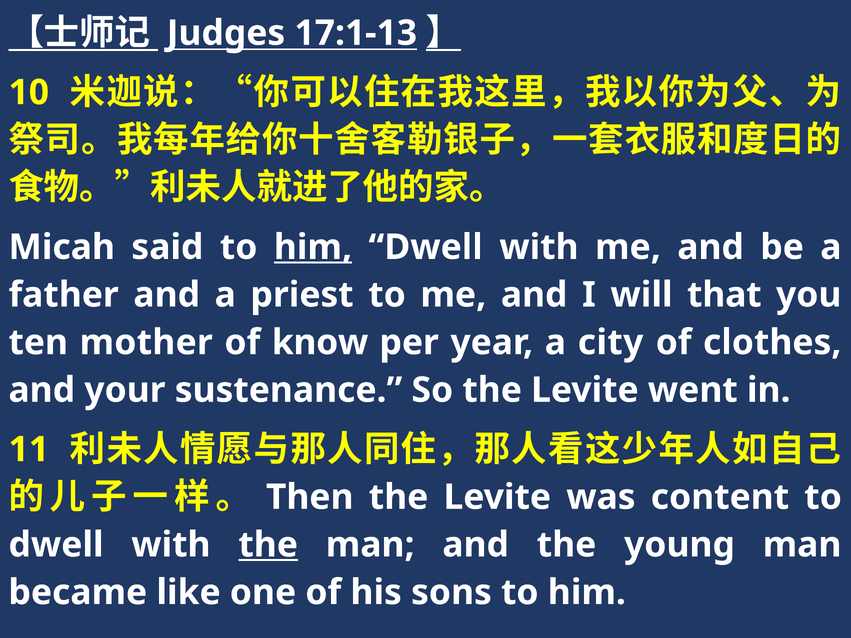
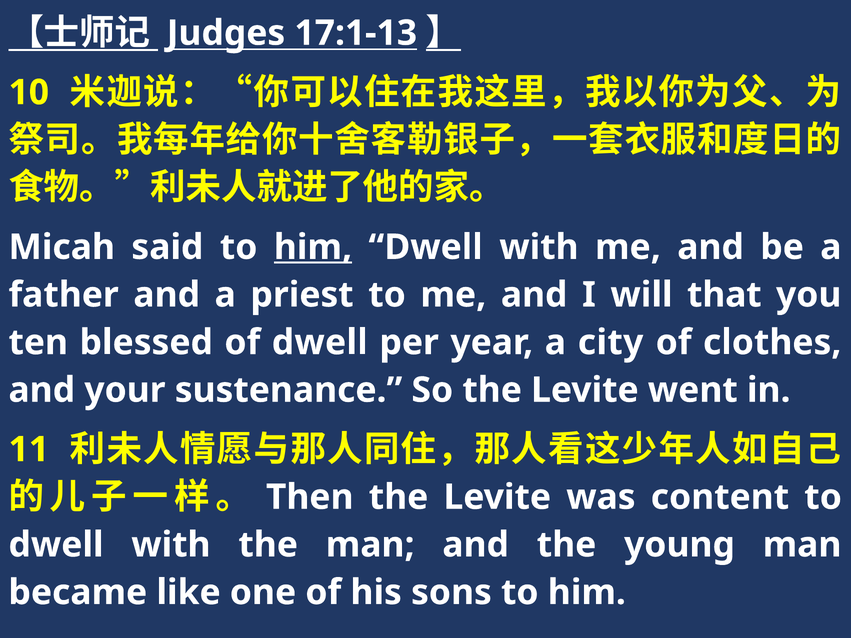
mother: mother -> blessed
of know: know -> dwell
the at (268, 545) underline: present -> none
